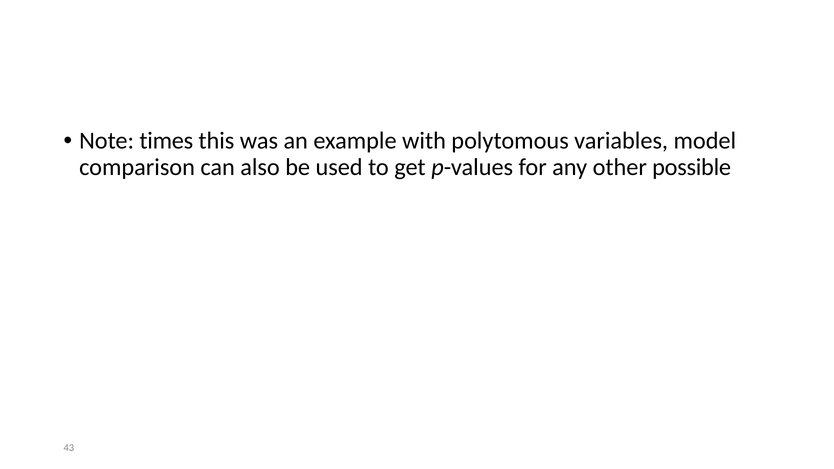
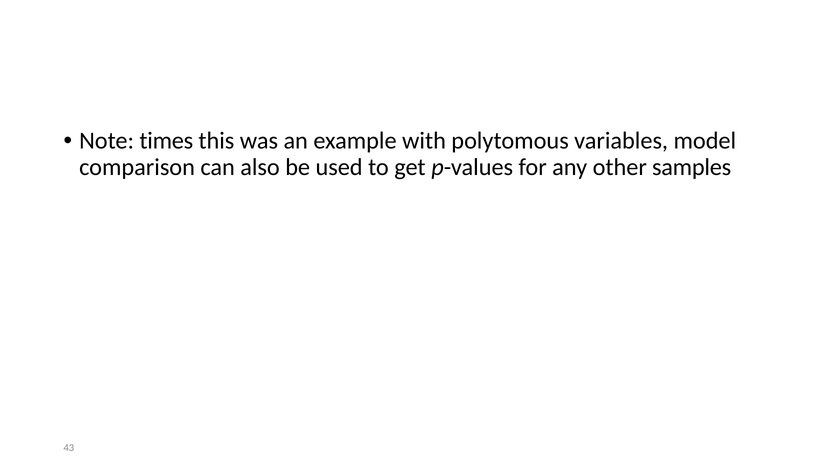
possible: possible -> samples
